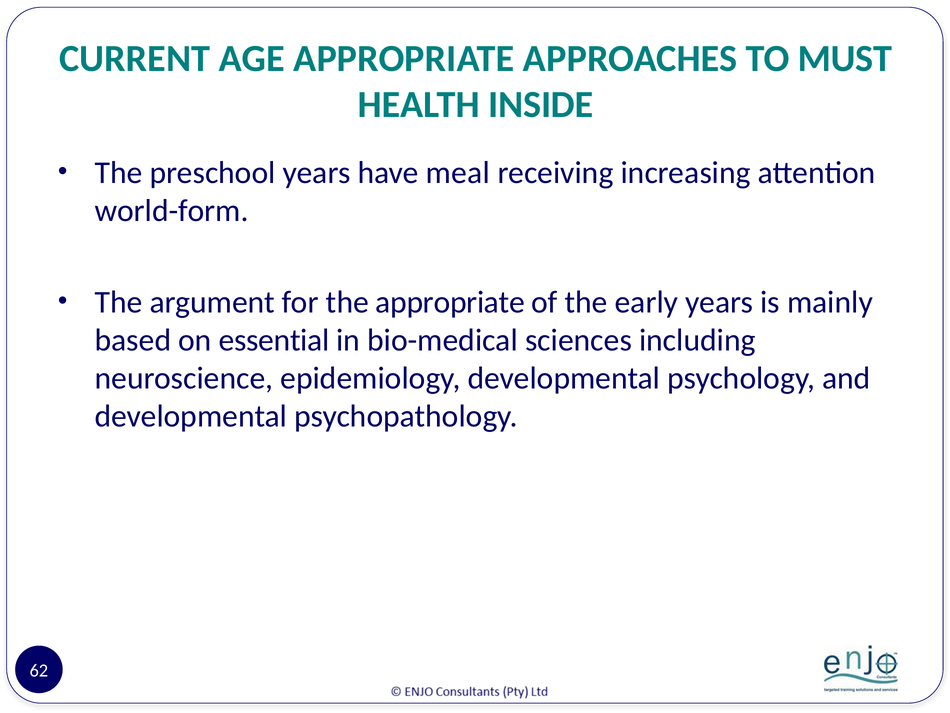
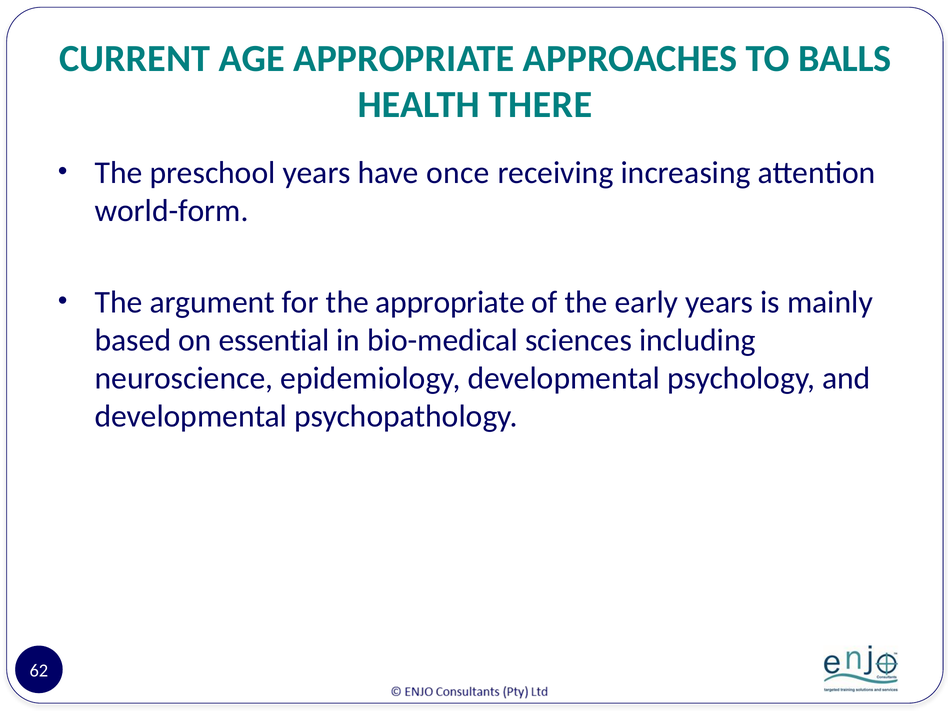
MUST: MUST -> BALLS
INSIDE: INSIDE -> THERE
meal: meal -> once
